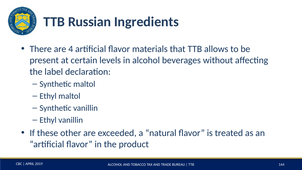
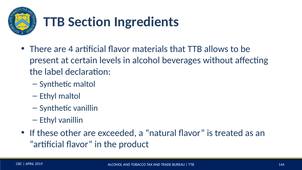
Russian: Russian -> Section
